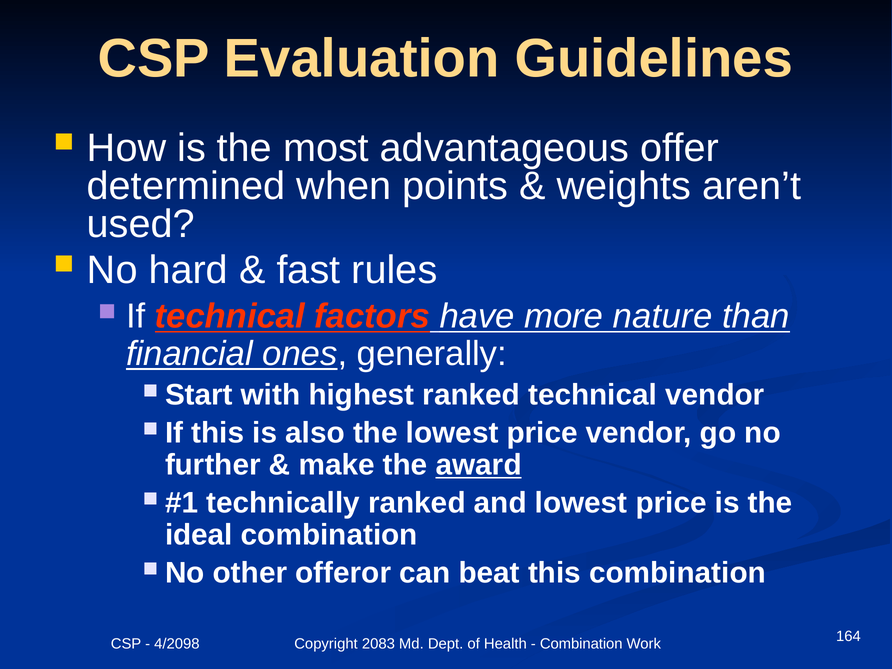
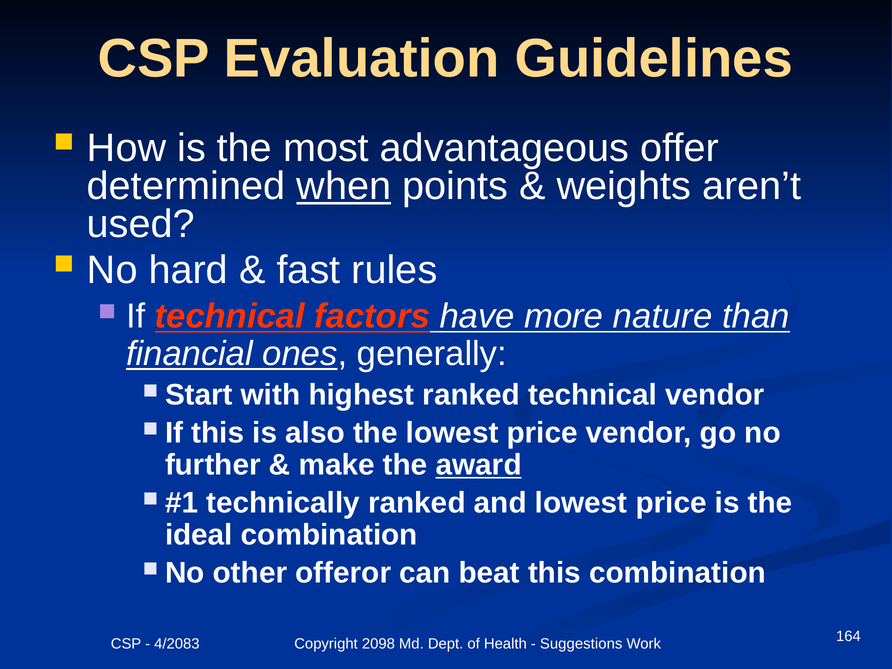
when underline: none -> present
4/2098: 4/2098 -> 4/2083
2083: 2083 -> 2098
Combination at (581, 644): Combination -> Suggestions
